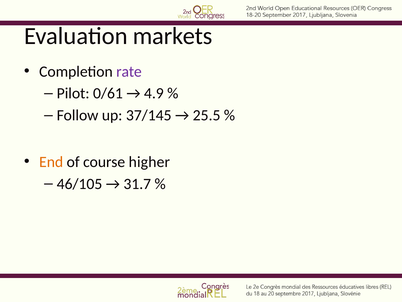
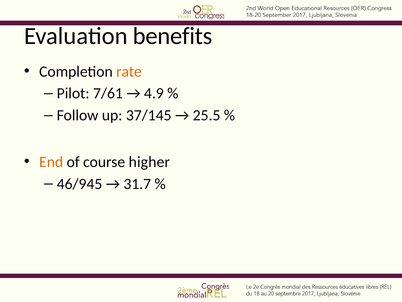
markets: markets -> benefits
rate colour: purple -> orange
0/61: 0/61 -> 7/61
46/105: 46/105 -> 46/945
